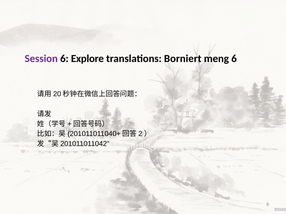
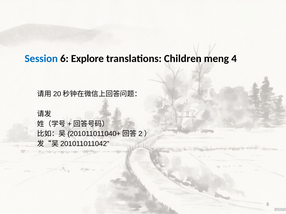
Session colour: purple -> blue
Borniert: Borniert -> Children
meng 6: 6 -> 4
